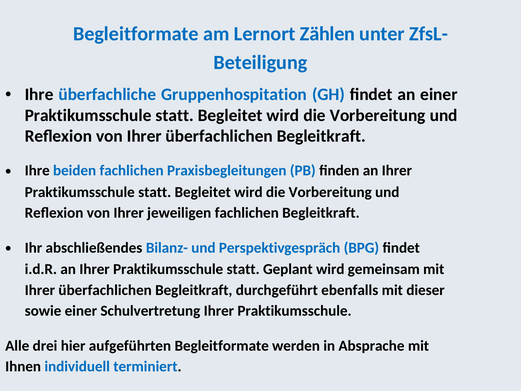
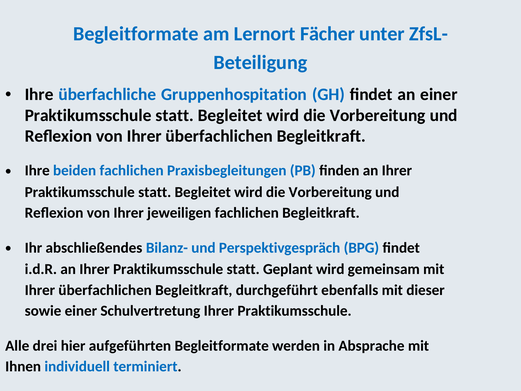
Zählen: Zählen -> Fächer
